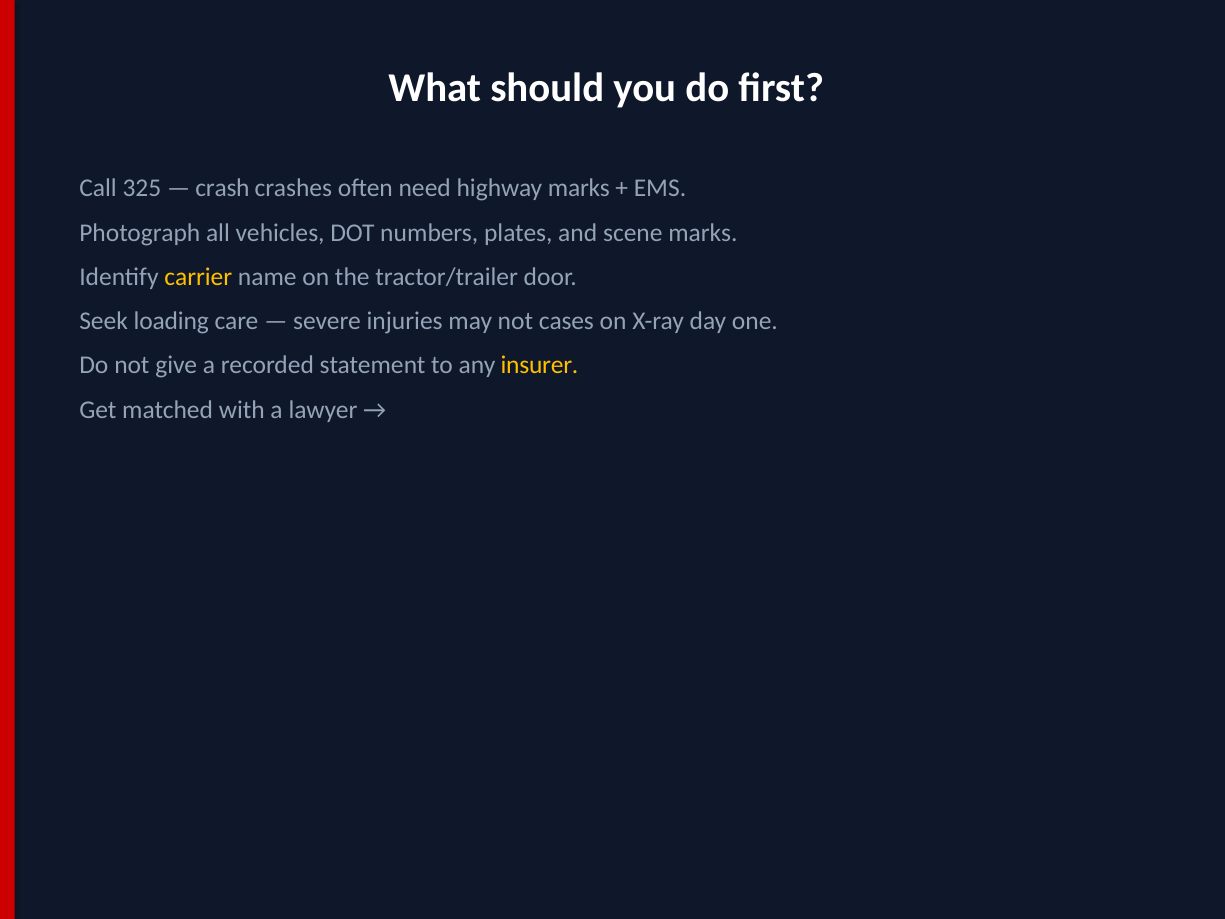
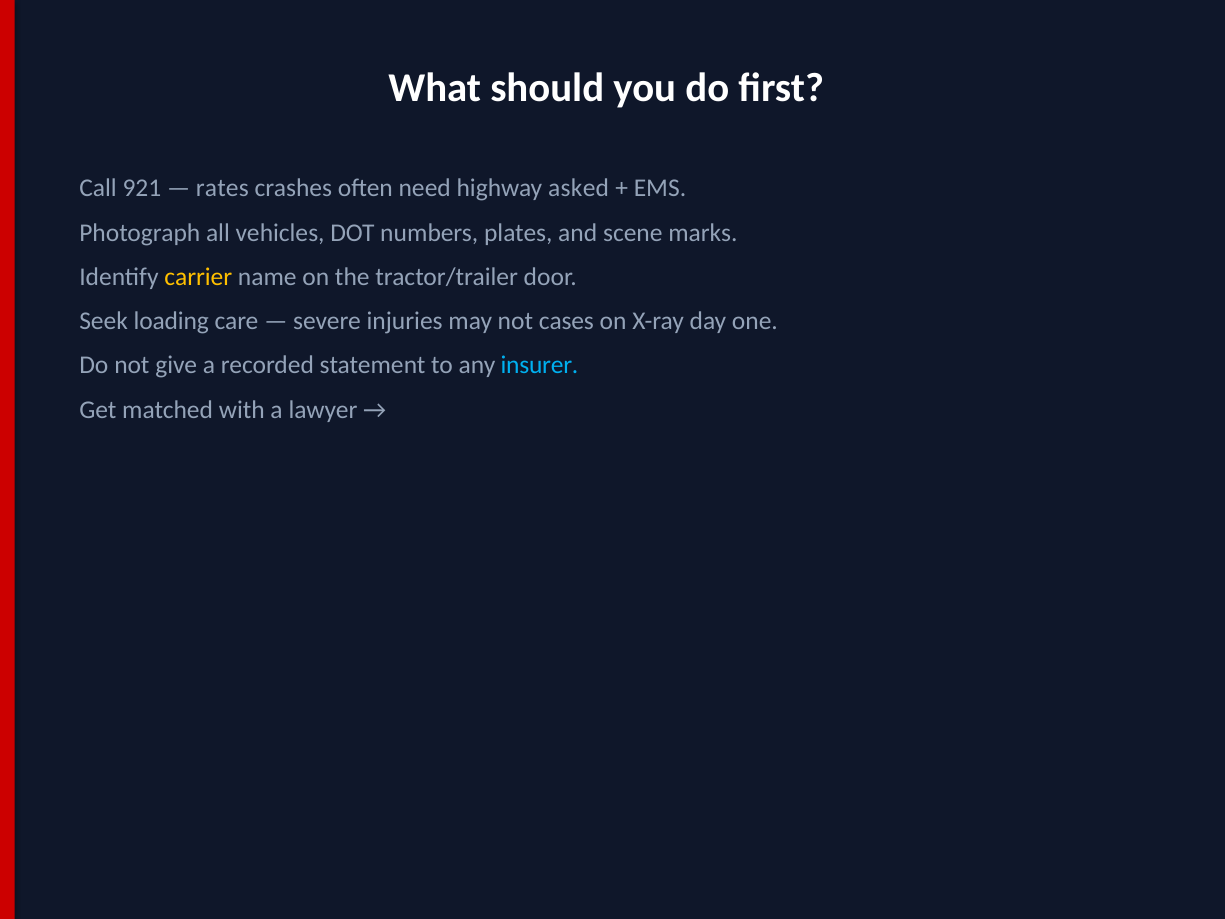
325: 325 -> 921
crash: crash -> rates
highway marks: marks -> asked
insurer colour: yellow -> light blue
